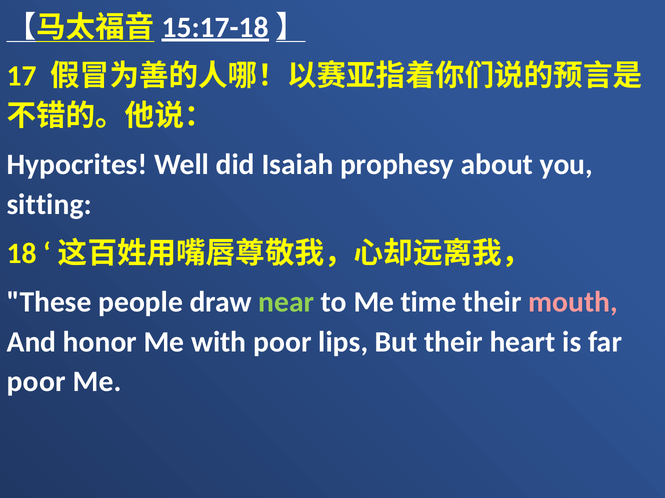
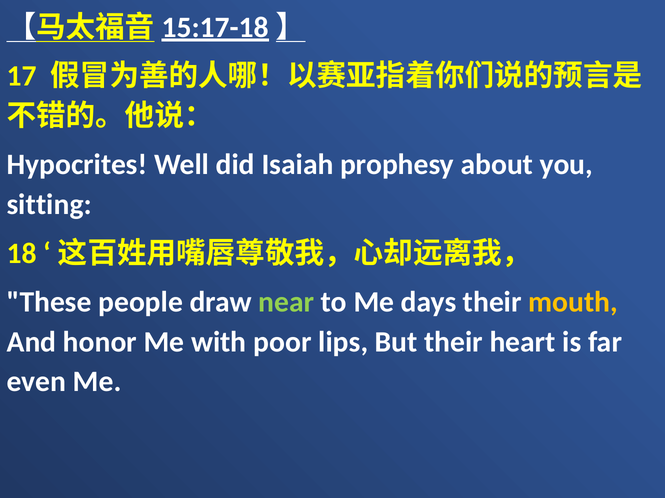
time: time -> days
mouth colour: pink -> yellow
poor at (36, 382): poor -> even
